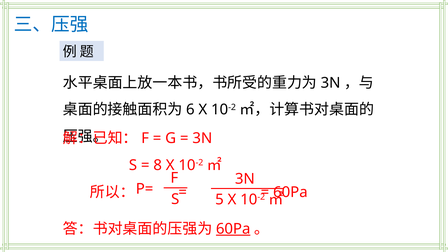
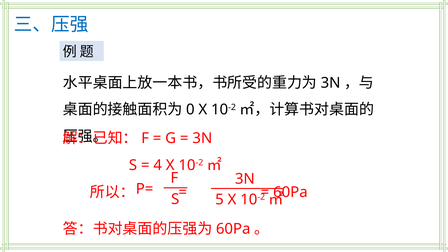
6: 6 -> 0
8: 8 -> 4
60Pa at (233, 229) underline: present -> none
